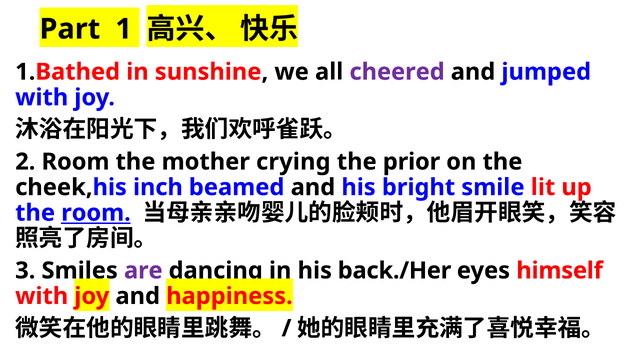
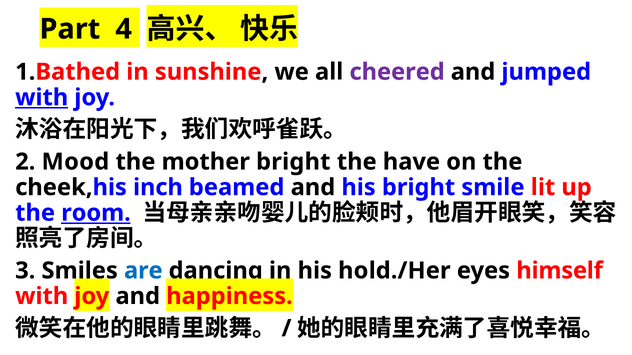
1: 1 -> 4
with at (42, 98) underline: none -> present
2 Room: Room -> Mood
mother crying: crying -> bright
prior: prior -> have
are colour: purple -> blue
back./Her: back./Her -> hold./Her
